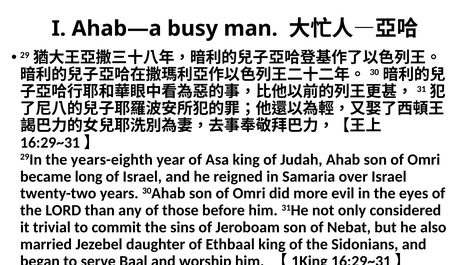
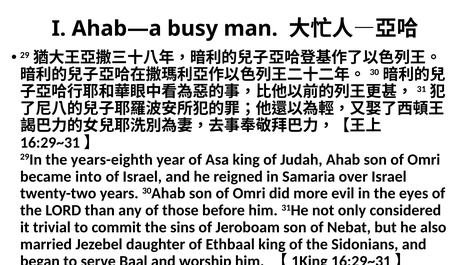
long: long -> into
